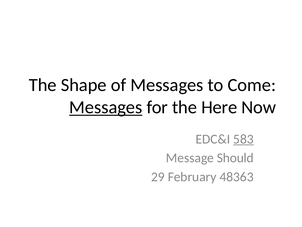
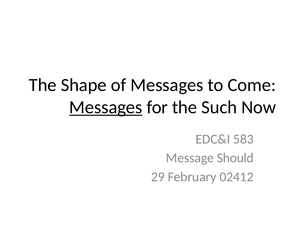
Here: Here -> Such
583 underline: present -> none
48363: 48363 -> 02412
